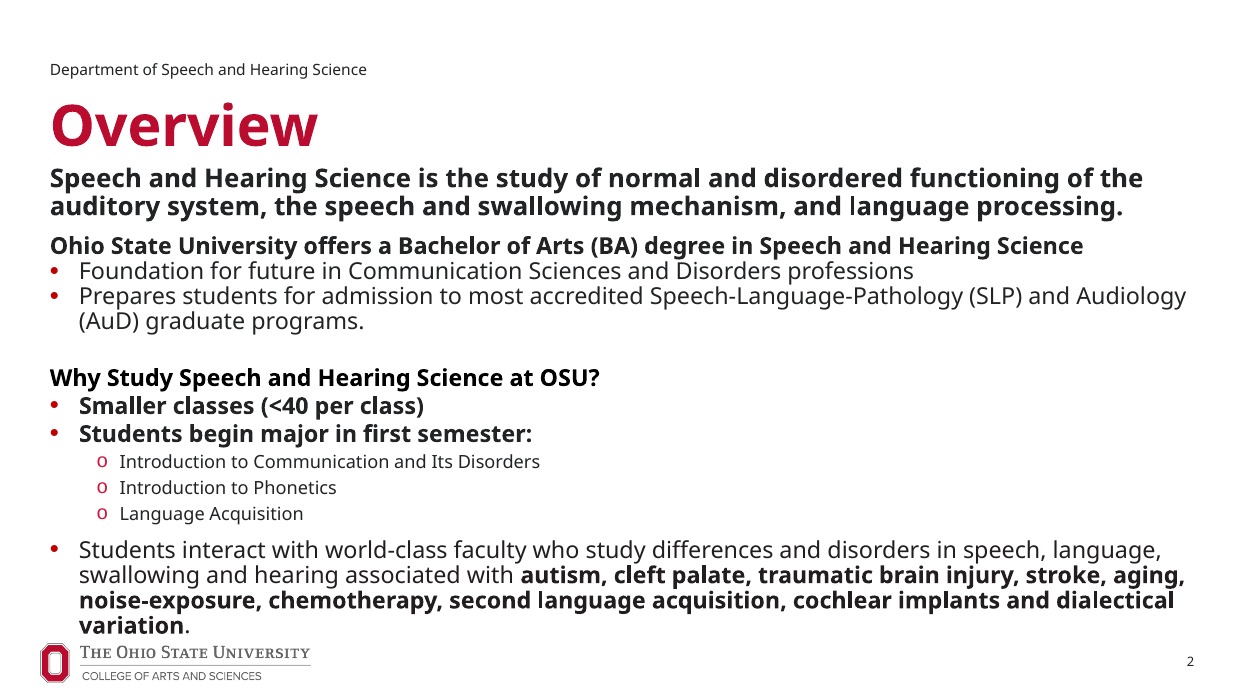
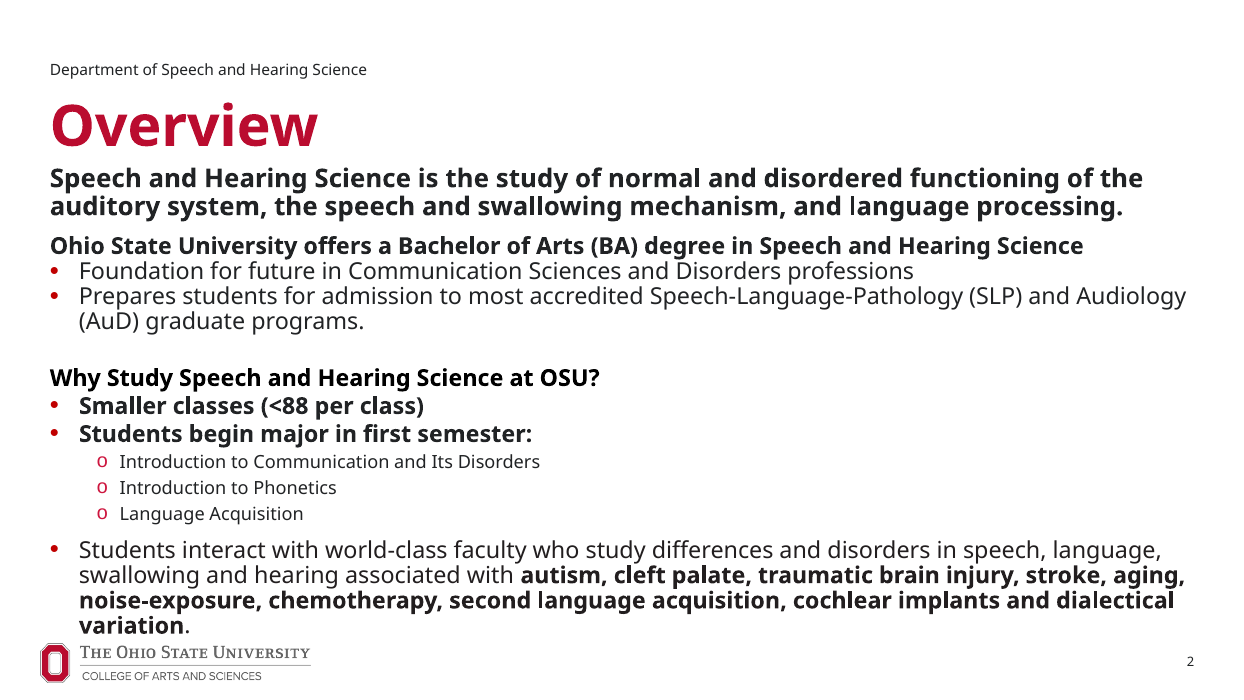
<40: <40 -> <88
